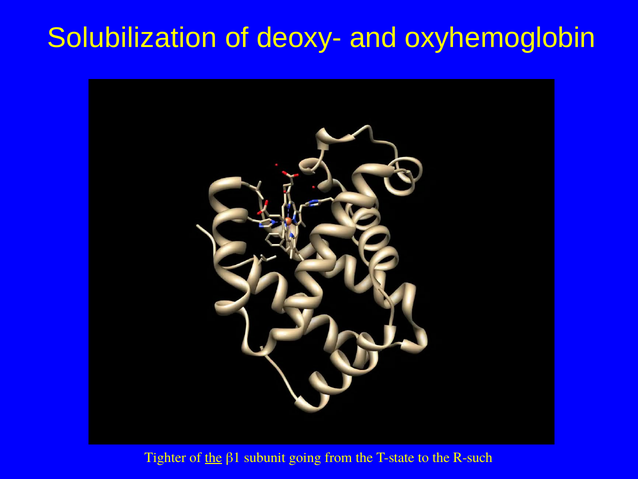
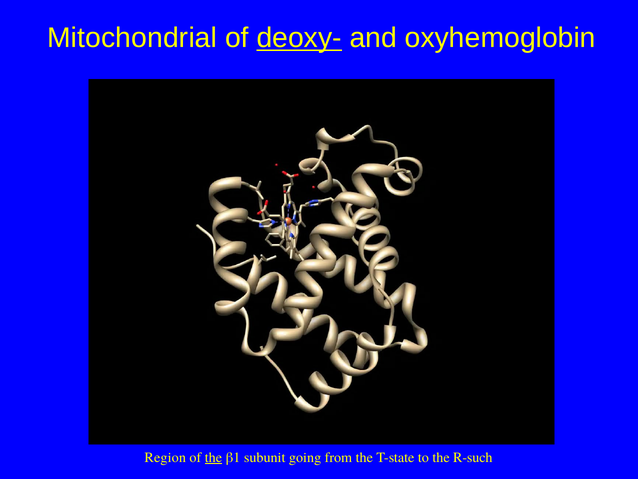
Solubilization: Solubilization -> Mitochondrial
deoxy- underline: none -> present
Tighter: Tighter -> Region
